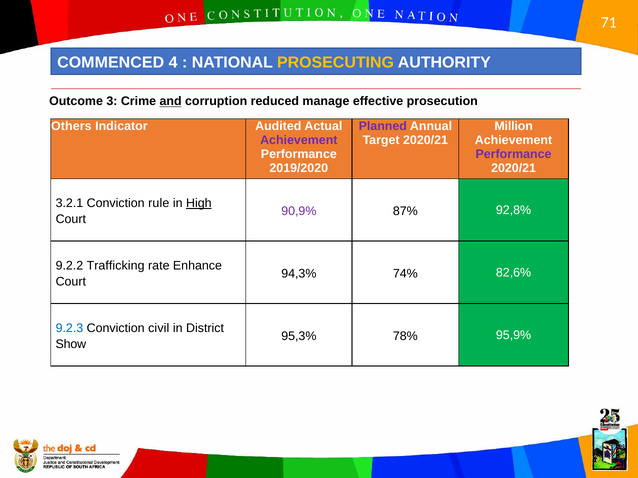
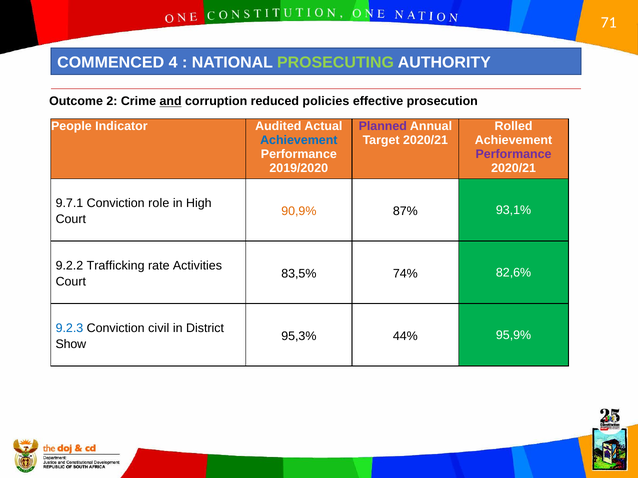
PROSECUTING colour: yellow -> light green
3: 3 -> 2
manage: manage -> policies
Others: Others -> People
Million: Million -> Rolled
Achievement at (299, 140) colour: purple -> blue
3.2.1: 3.2.1 -> 9.7.1
rule: rule -> role
High underline: present -> none
90,9% colour: purple -> orange
92,8%: 92,8% -> 93,1%
Enhance: Enhance -> Activities
94,3%: 94,3% -> 83,5%
78%: 78% -> 44%
